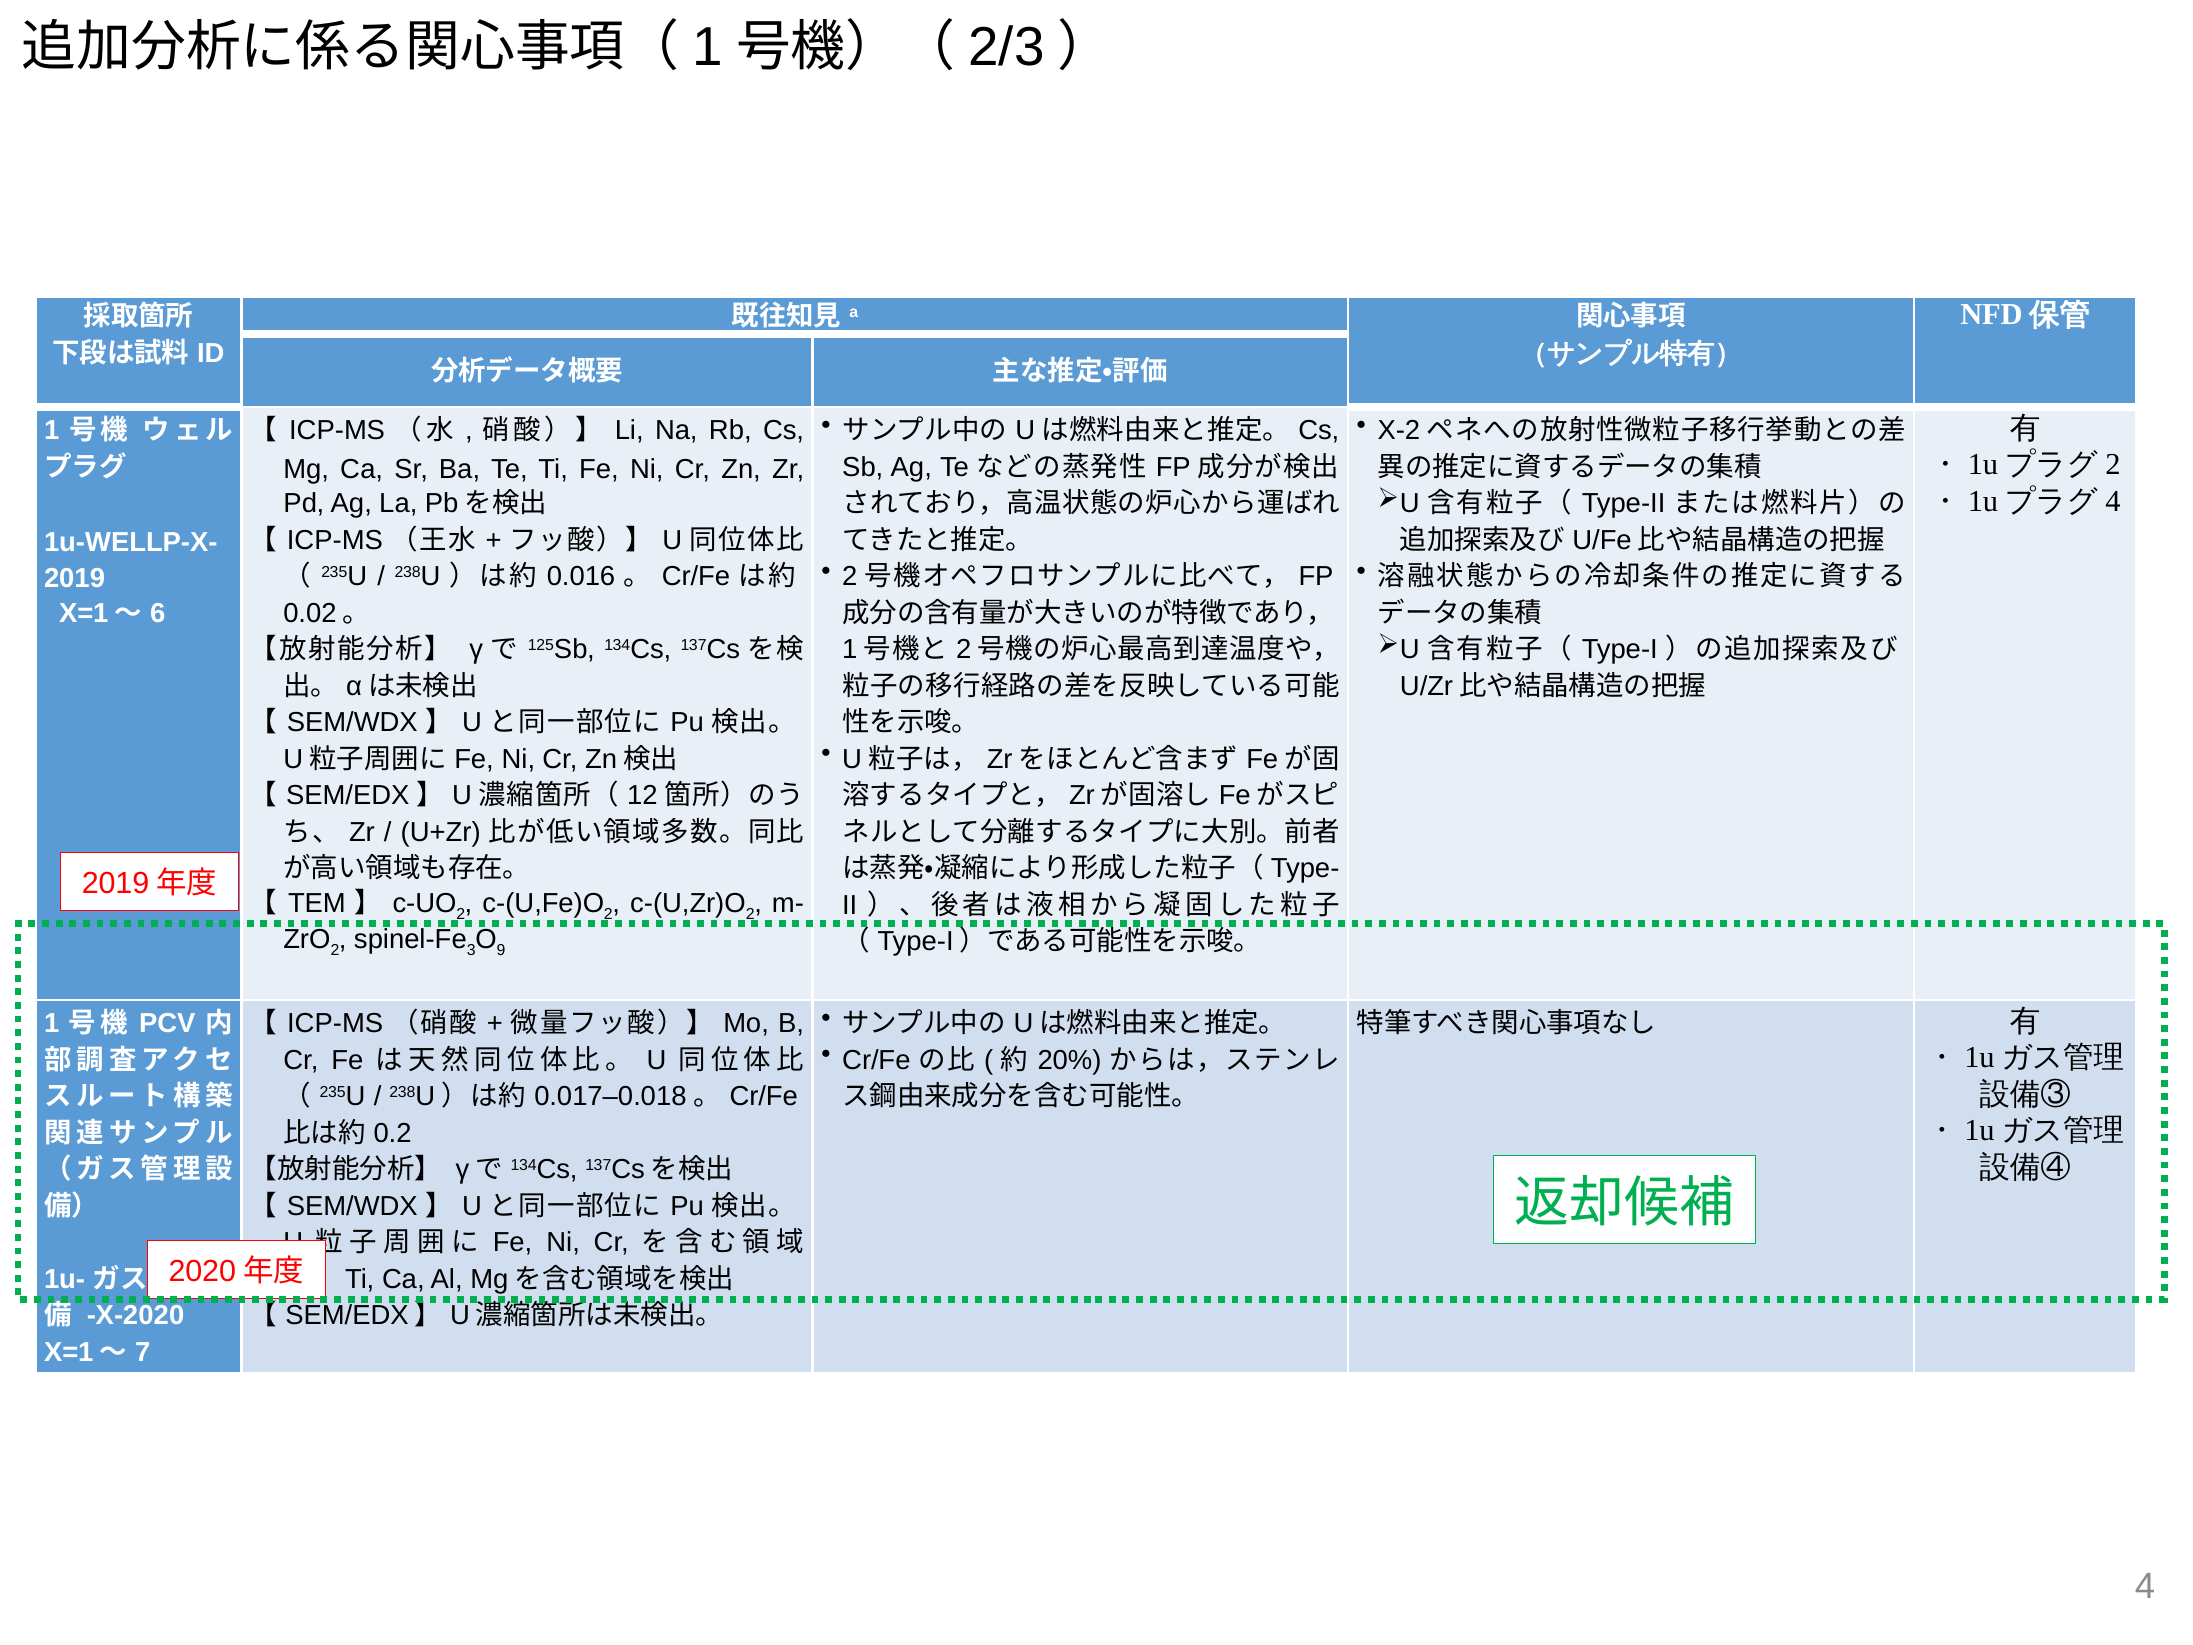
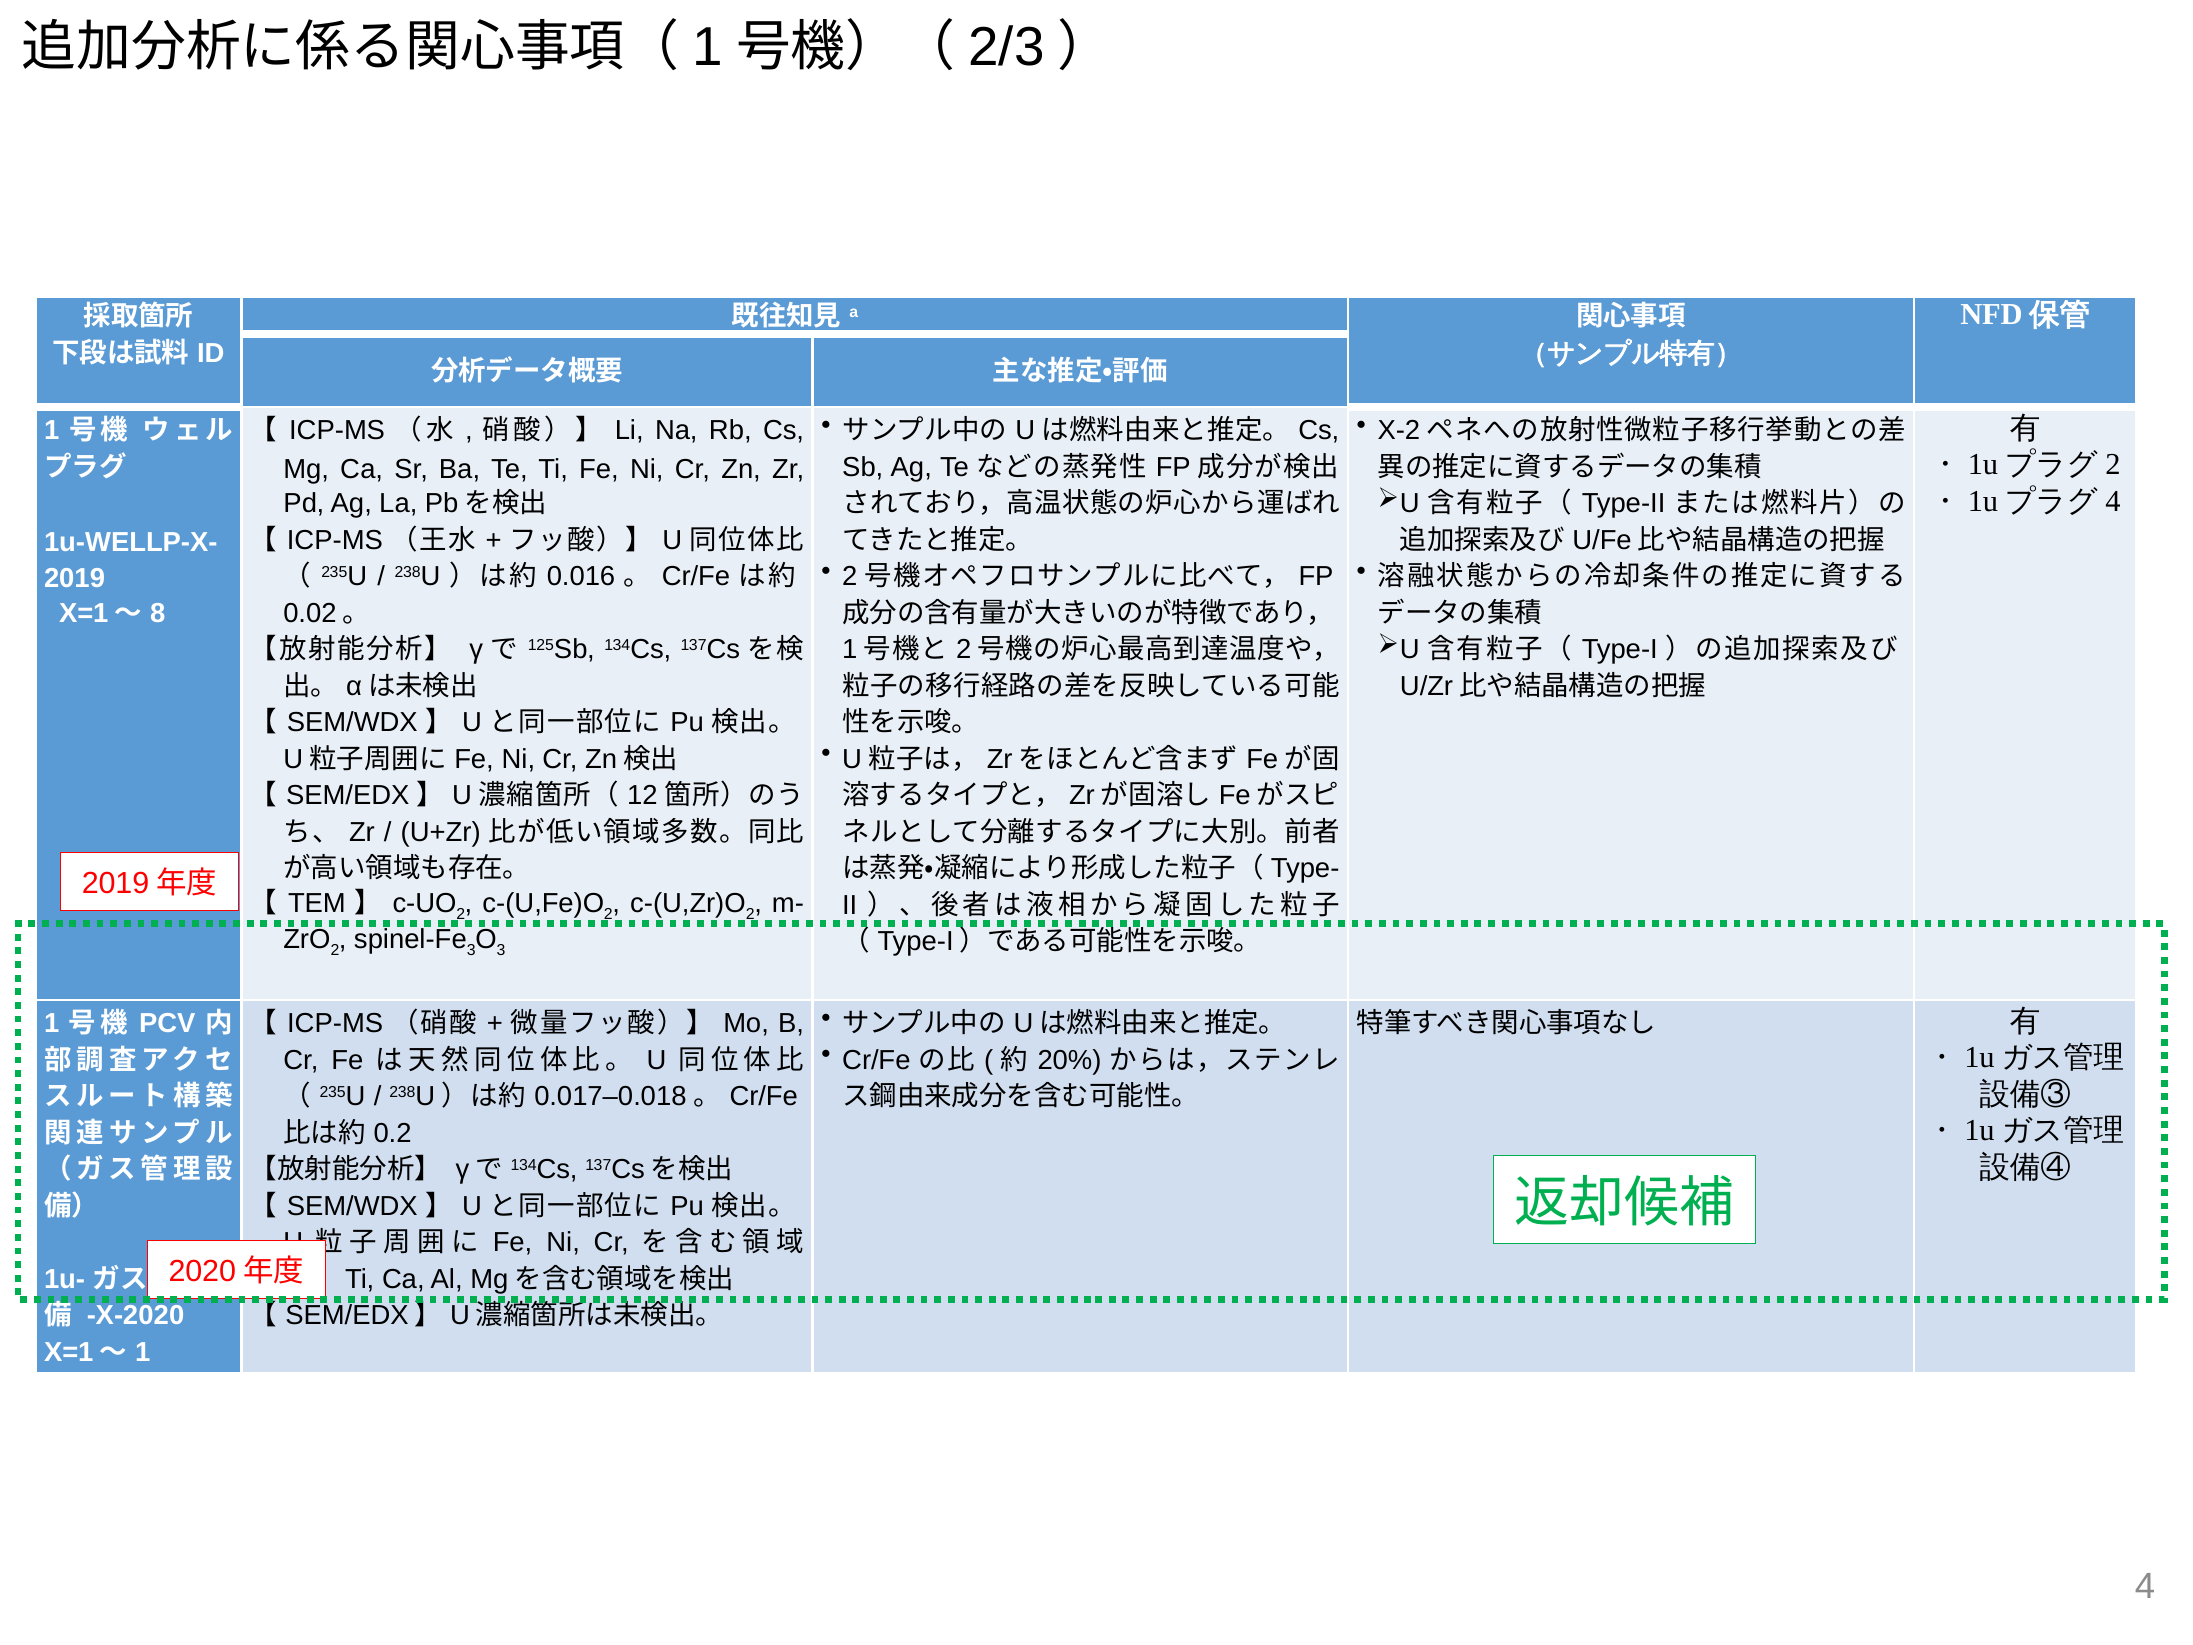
6: 6 -> 8
9 at (501, 950): 9 -> 3
7 at (143, 1352): 7 -> 1
